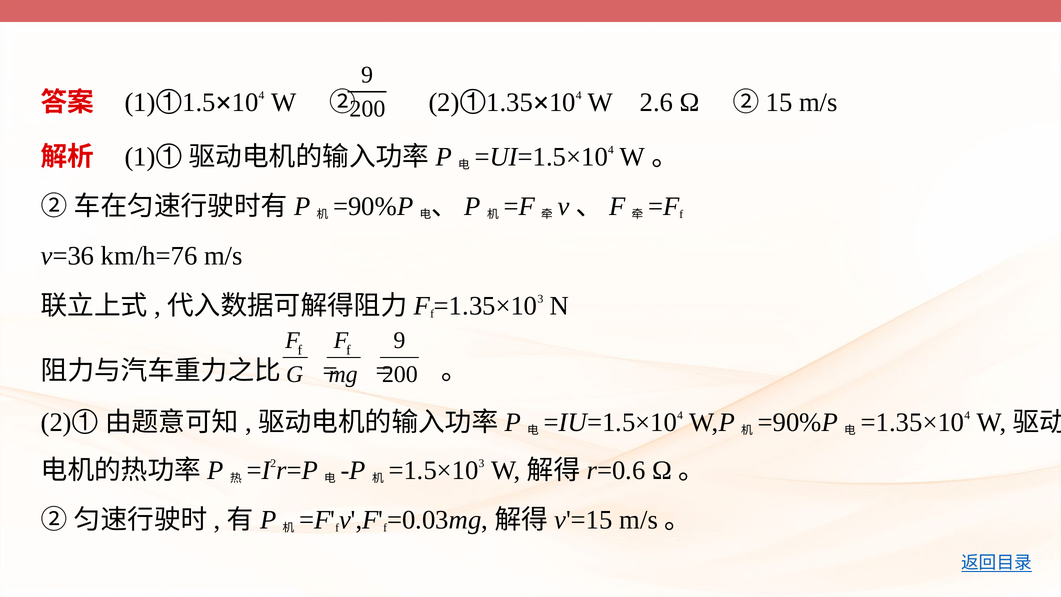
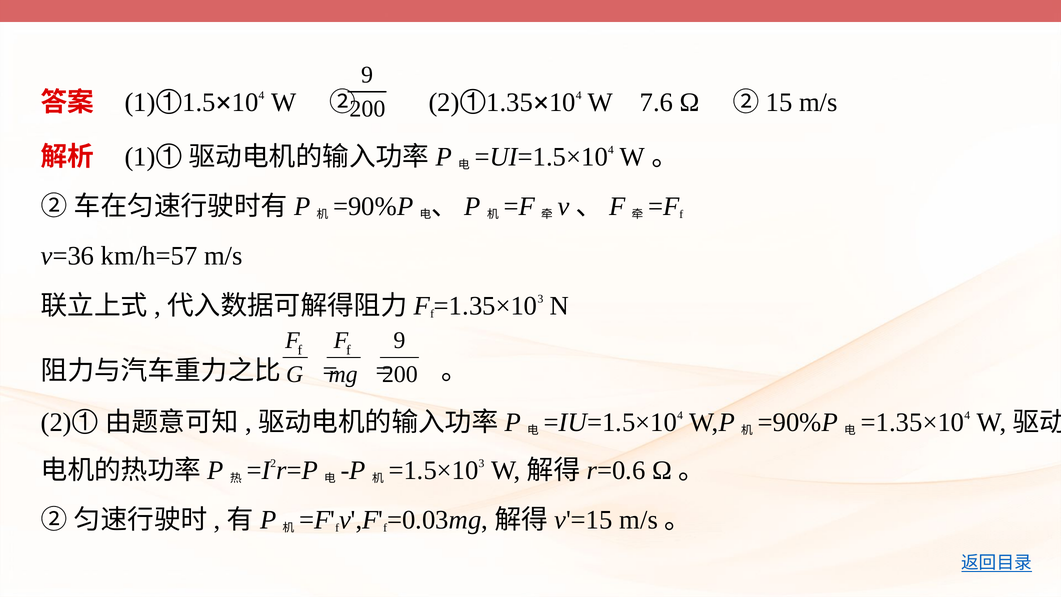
2.6: 2.6 -> 7.6
km/h=76: km/h=76 -> km/h=57
